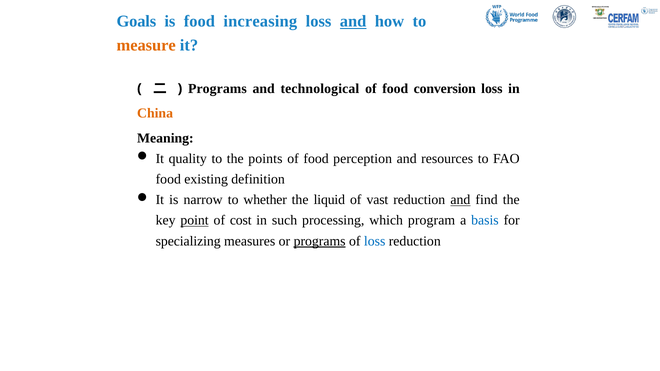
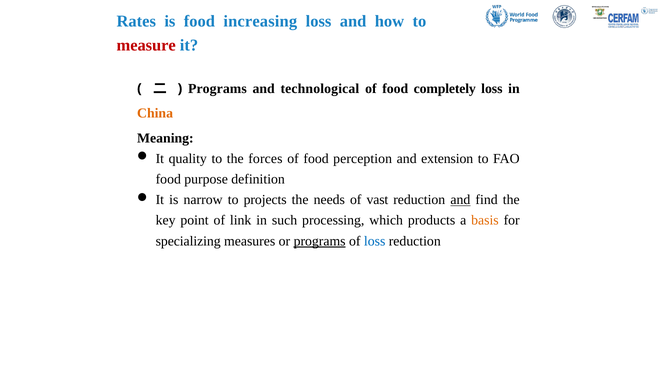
Goals: Goals -> Rates
and at (353, 22) underline: present -> none
measure colour: orange -> red
conversion: conversion -> completely
points: points -> forces
resources: resources -> extension
existing: existing -> purpose
whether: whether -> projects
liquid: liquid -> needs
point underline: present -> none
cost: cost -> link
program: program -> products
basis colour: blue -> orange
